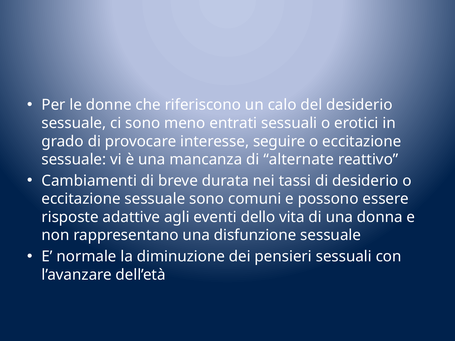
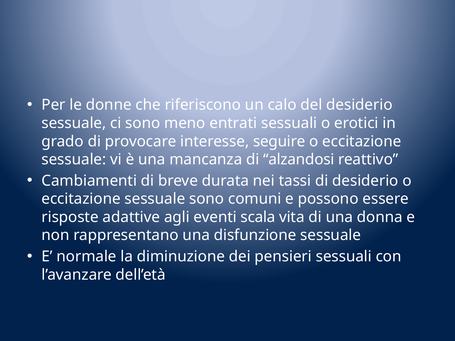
alternate: alternate -> alzandosi
dello: dello -> scala
